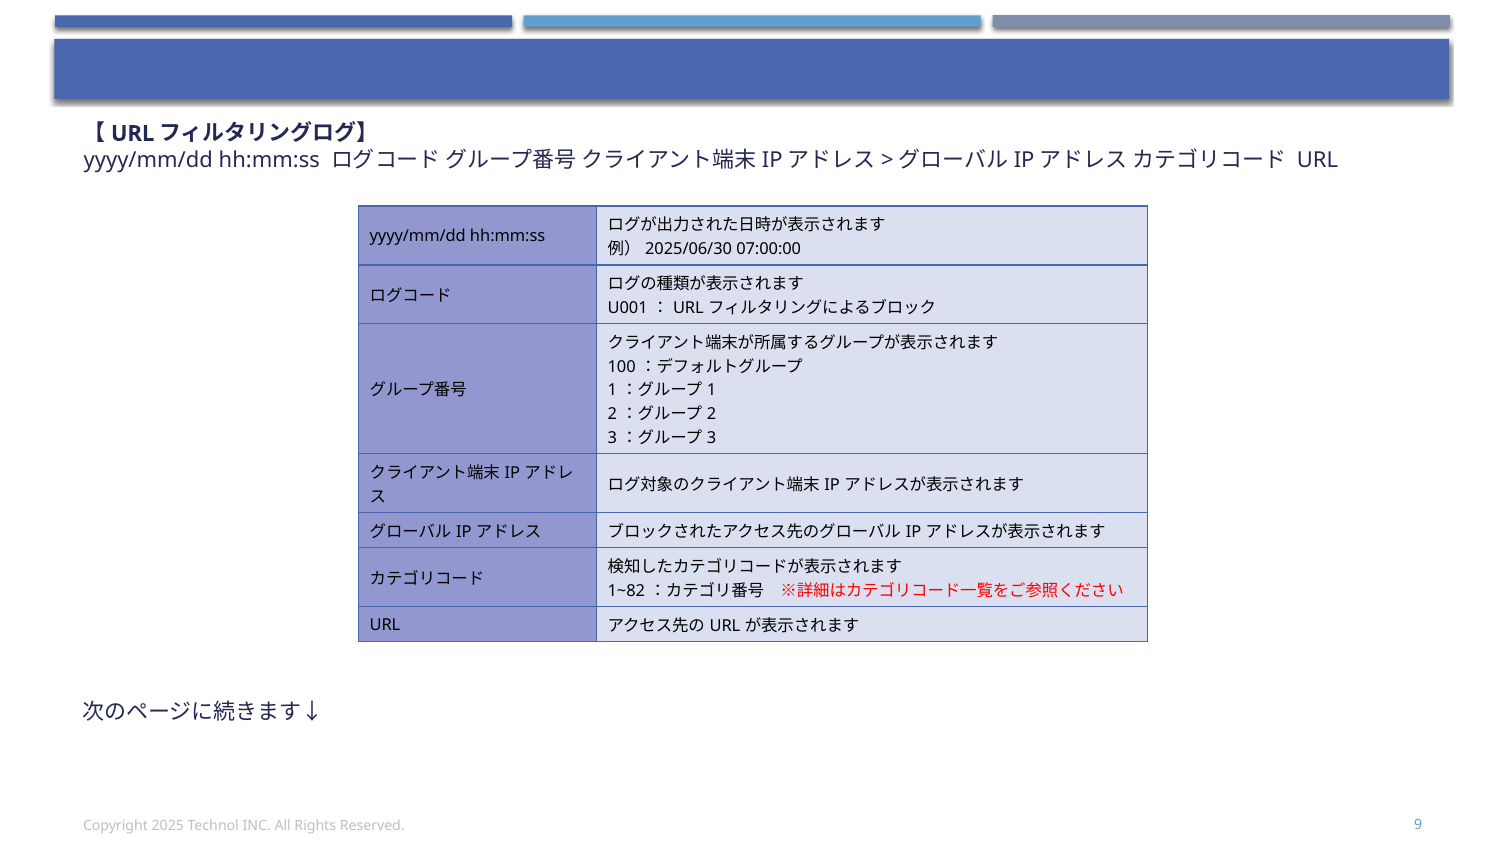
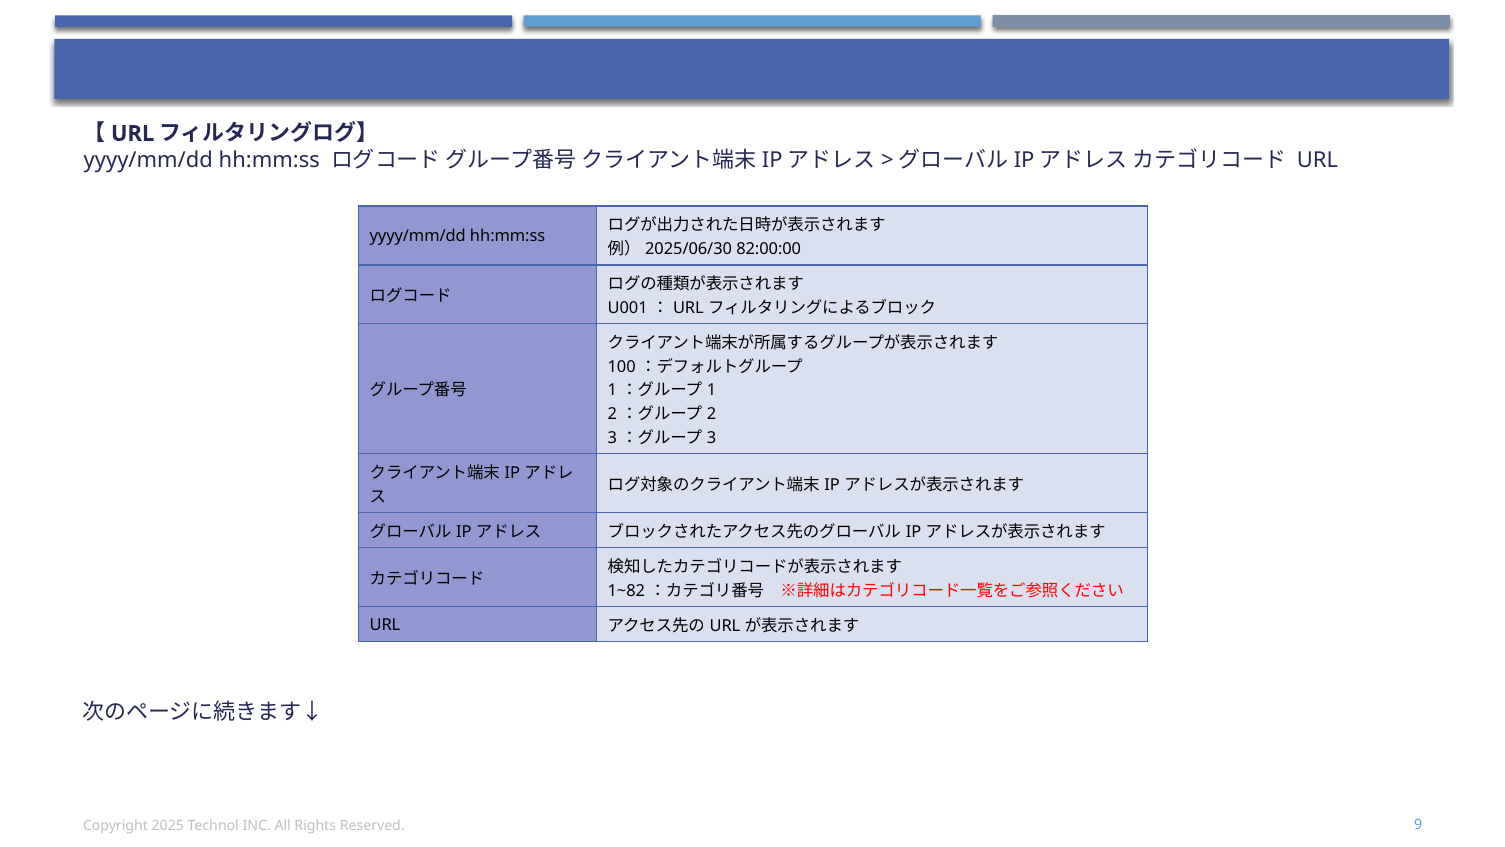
07:00:00: 07:00:00 -> 82:00:00
